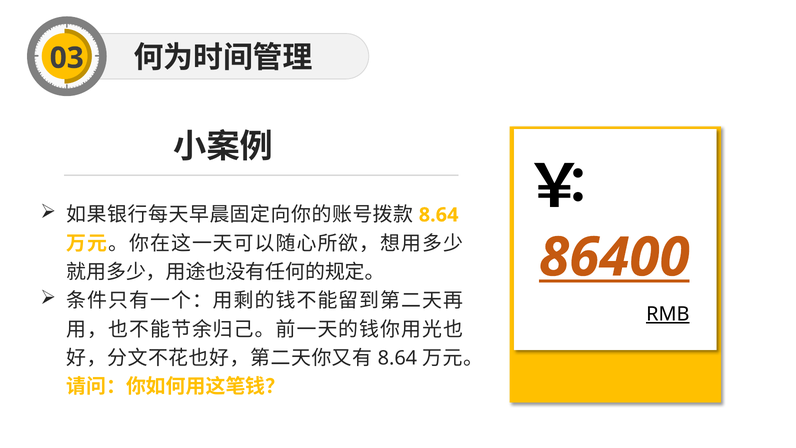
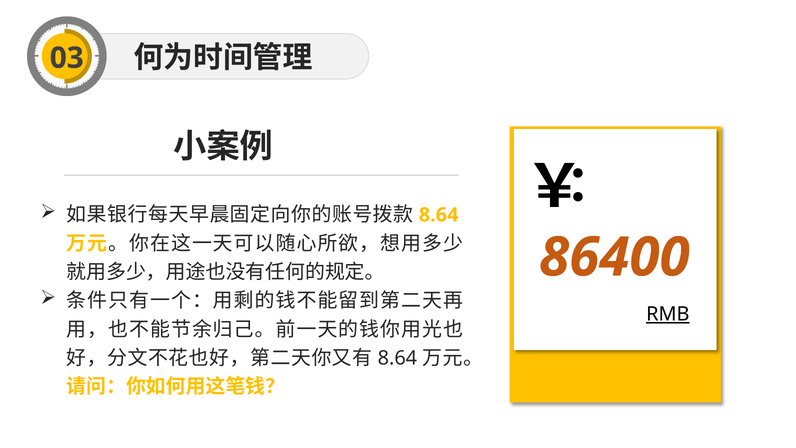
86400 underline: present -> none
